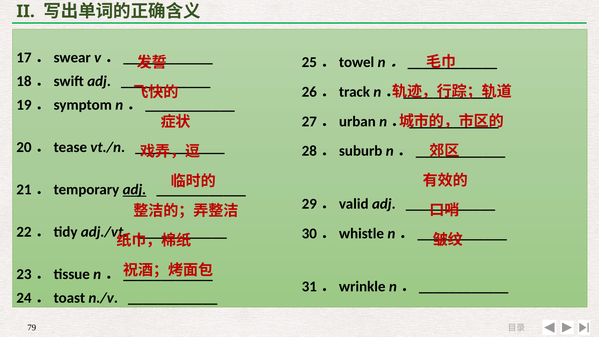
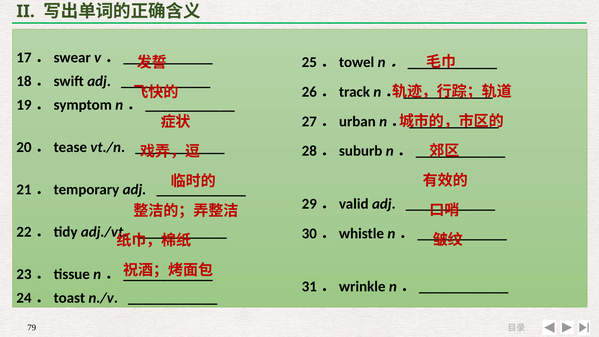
adj at (134, 190) underline: present -> none
